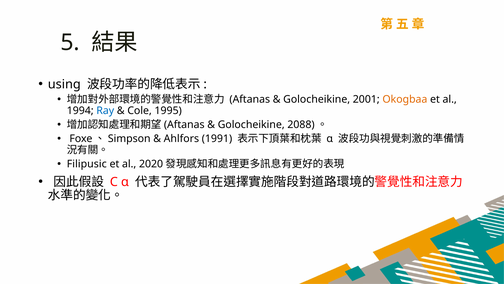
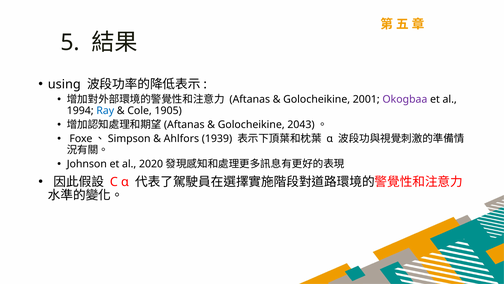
Okogbaa colour: orange -> purple
1995: 1995 -> 1905
2088: 2088 -> 2043
1991: 1991 -> 1939
Filipusic: Filipusic -> Johnson
